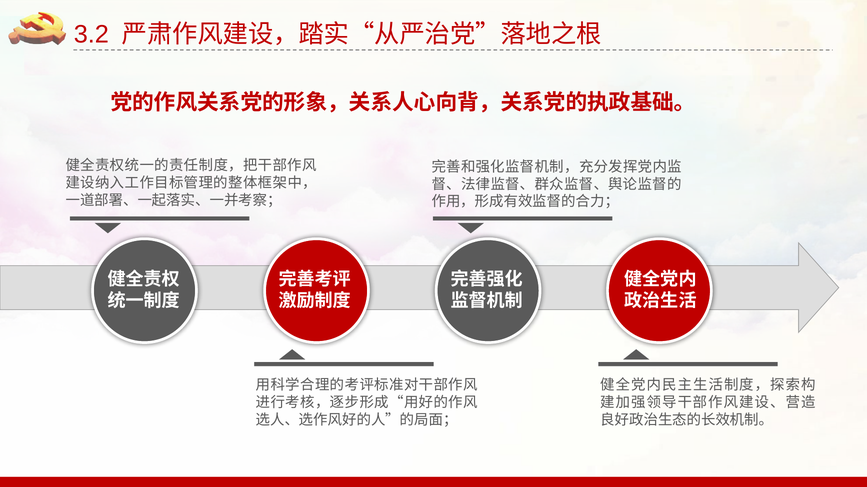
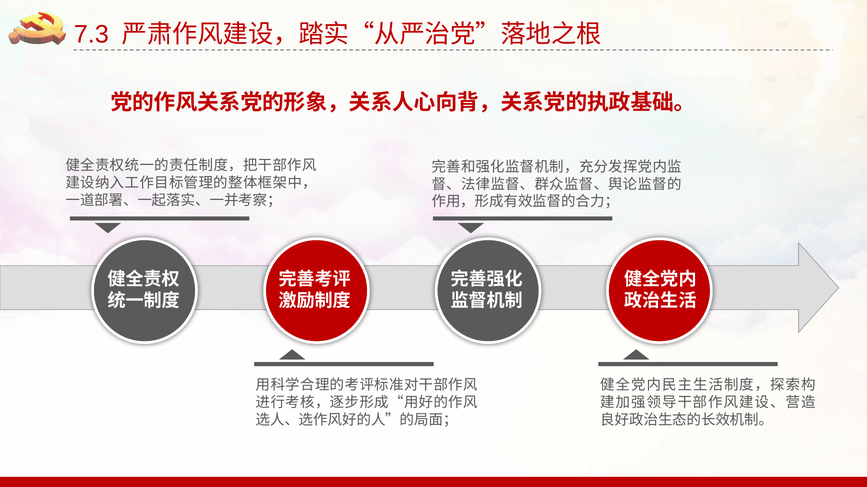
3.2: 3.2 -> 7.3
